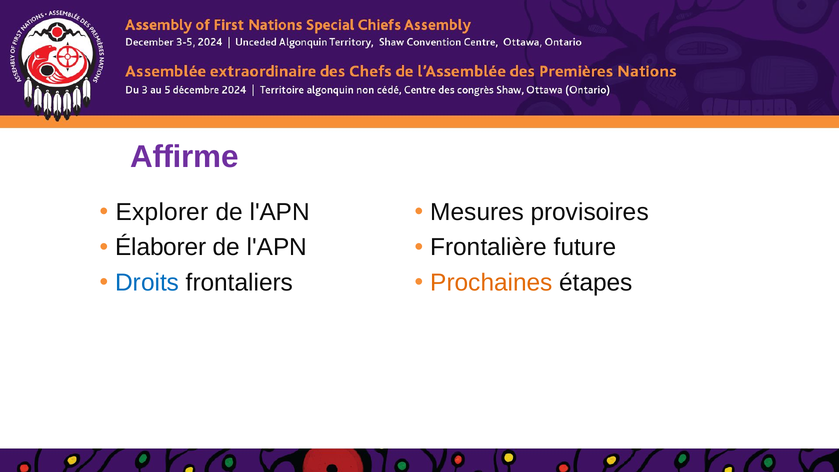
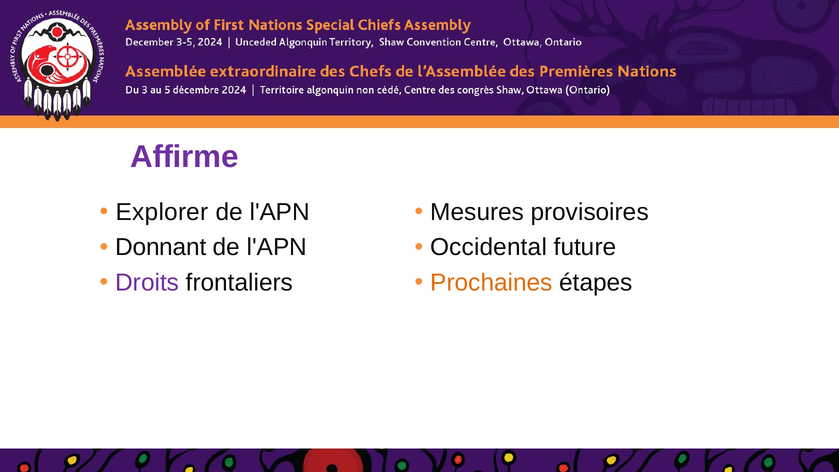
Élaborer: Élaborer -> Donnant
Frontalière: Frontalière -> Occidental
Droits colour: blue -> purple
